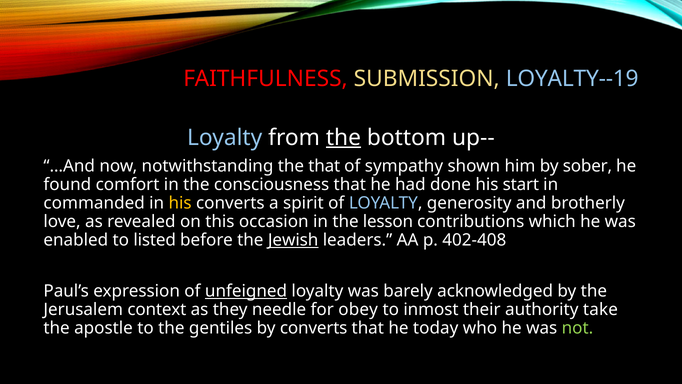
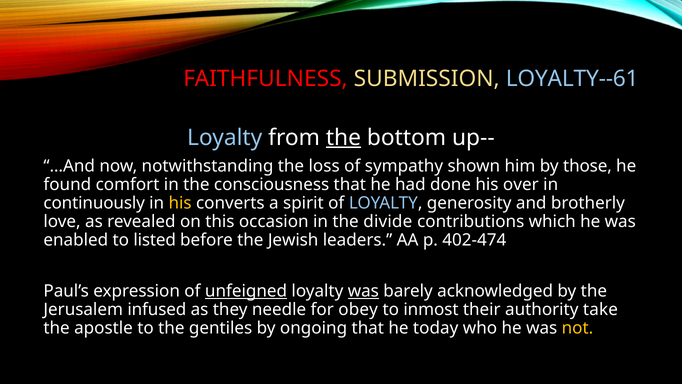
LOYALTY--19: LOYALTY--19 -> LOYALTY--61
the that: that -> loss
sober: sober -> those
start: start -> over
commanded: commanded -> continuously
lesson: lesson -> divide
Jewish underline: present -> none
402-408: 402-408 -> 402-474
was at (363, 291) underline: none -> present
context: context -> infused
by converts: converts -> ongoing
not colour: light green -> yellow
